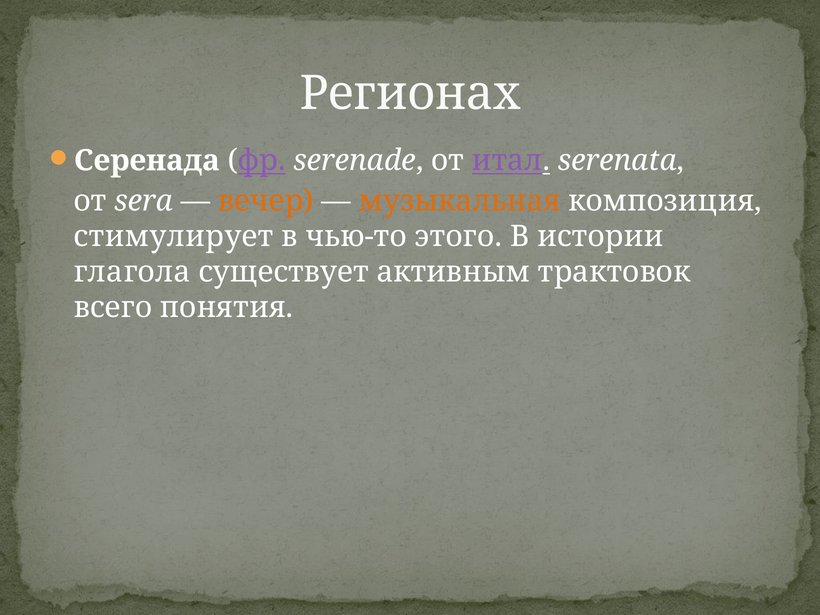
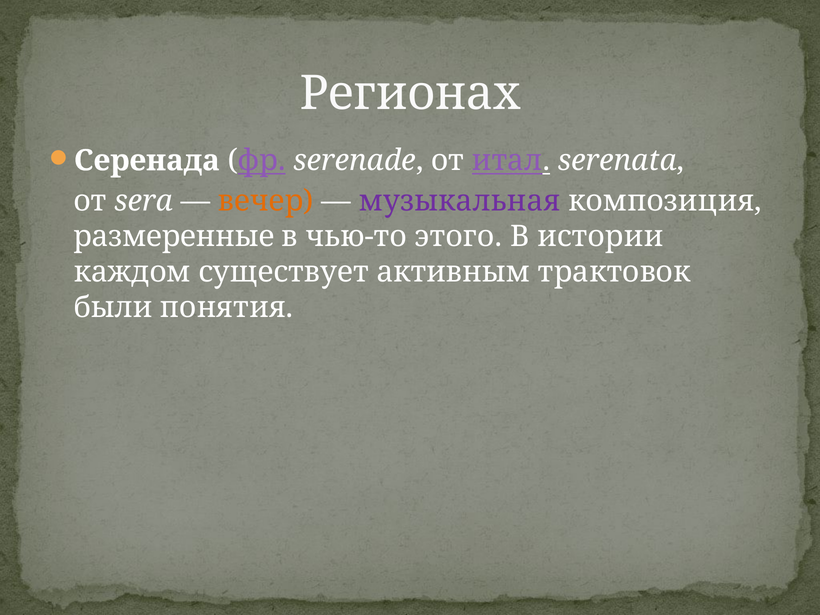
музыкальная colour: orange -> purple
стимулирует: стимулирует -> размеренные
глагола: глагола -> каждом
всего: всего -> были
